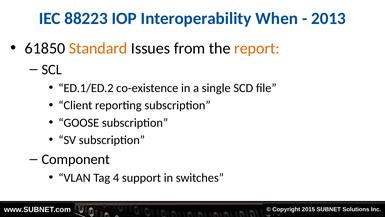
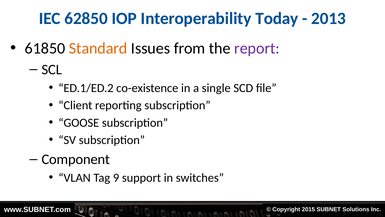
88223: 88223 -> 62850
When: When -> Today
report colour: orange -> purple
4: 4 -> 9
